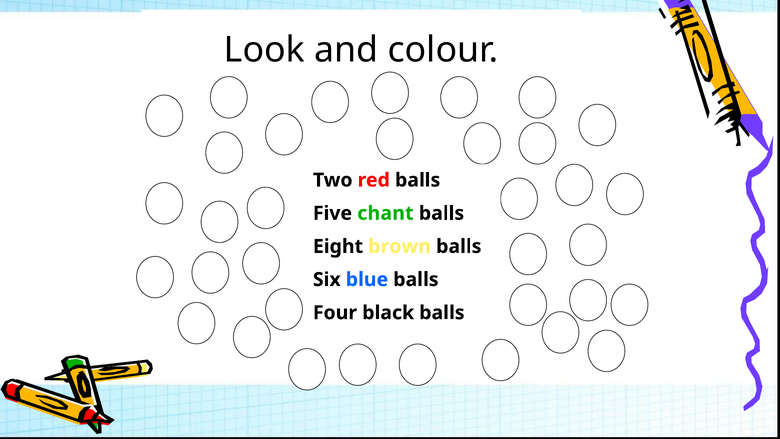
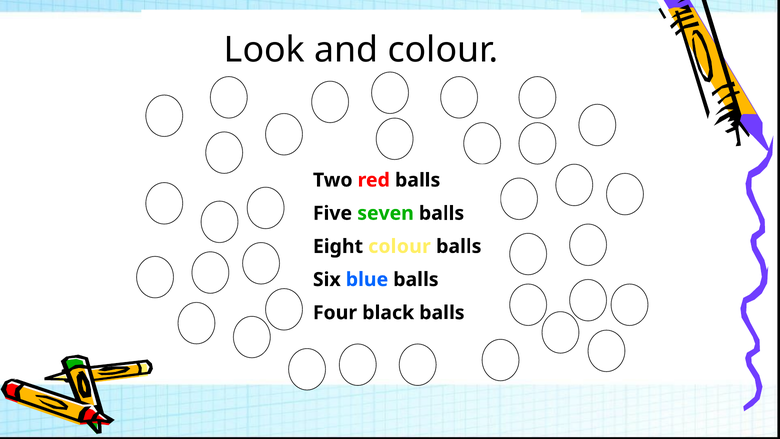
chant: chant -> seven
Eight brown: brown -> colour
